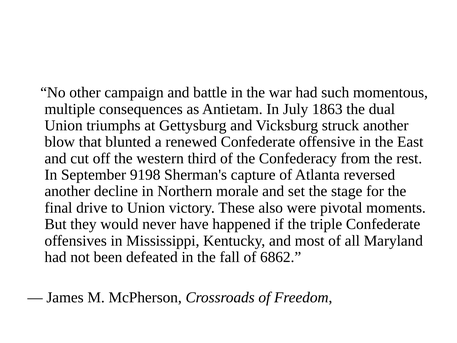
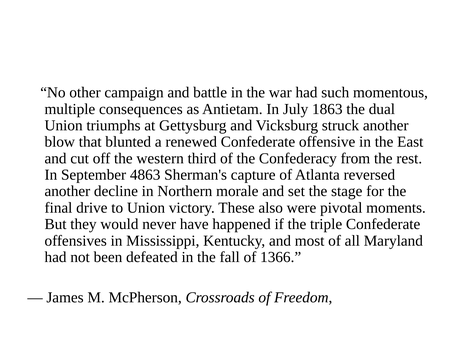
9198: 9198 -> 4863
6862: 6862 -> 1366
